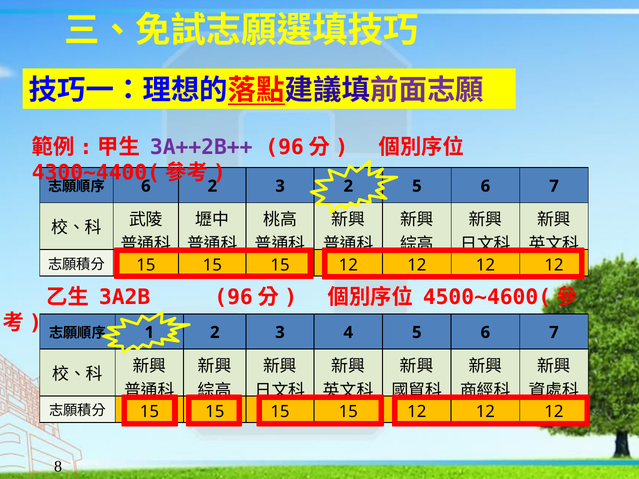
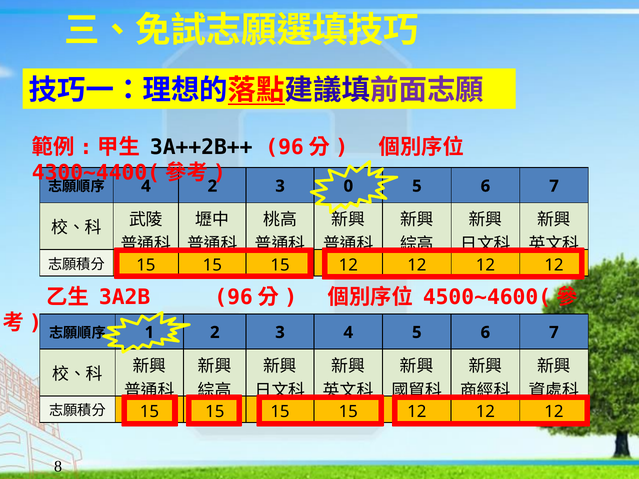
3A++2B++ colour: purple -> black
6 at (146, 186): 6 -> 4
3 2: 2 -> 0
